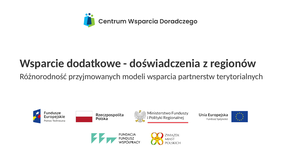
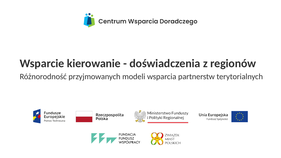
dodatkowe: dodatkowe -> kierowanie
